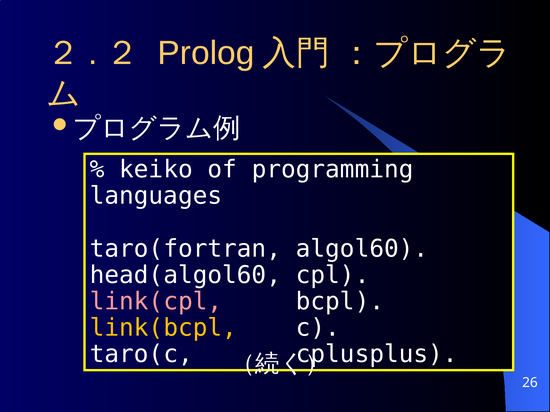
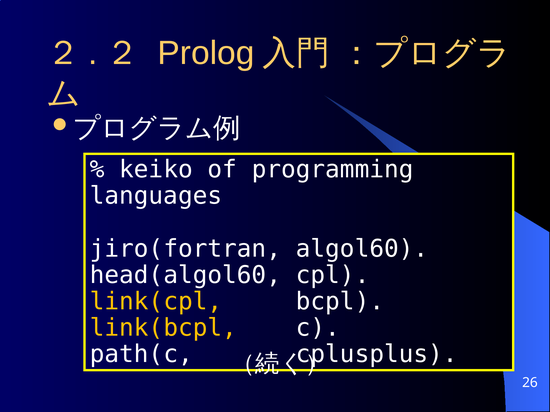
taro(fortran: taro(fortran -> jiro(fortran
link(cpl colour: pink -> yellow
taro(c: taro(c -> path(c
